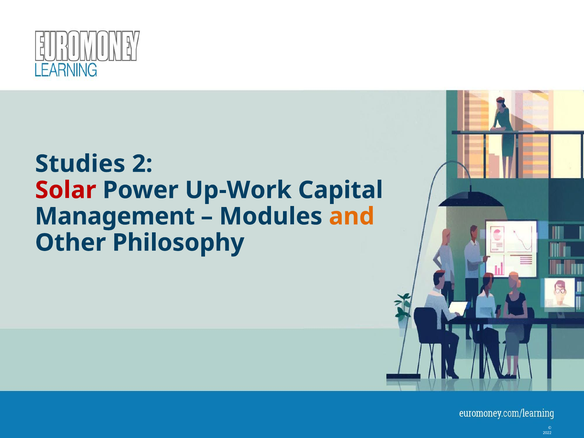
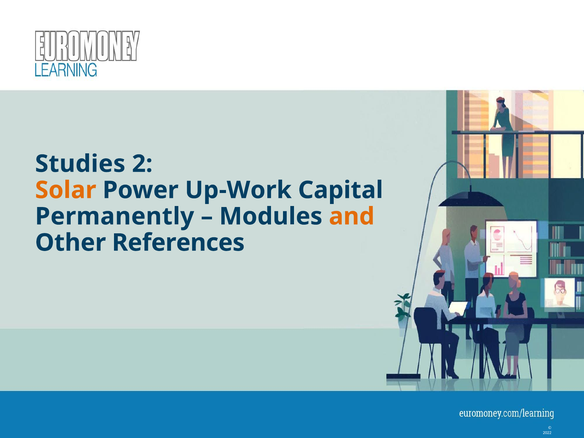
Solar colour: red -> orange
Management: Management -> Permanently
Philosophy: Philosophy -> References
